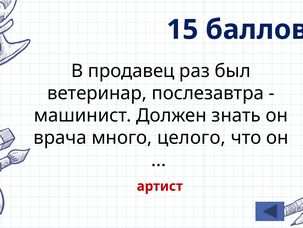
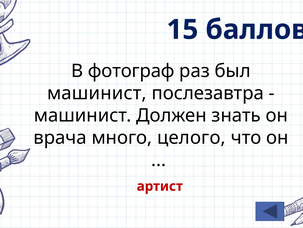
продавец: продавец -> фотограф
ветеринар at (97, 93): ветеринар -> машинист
